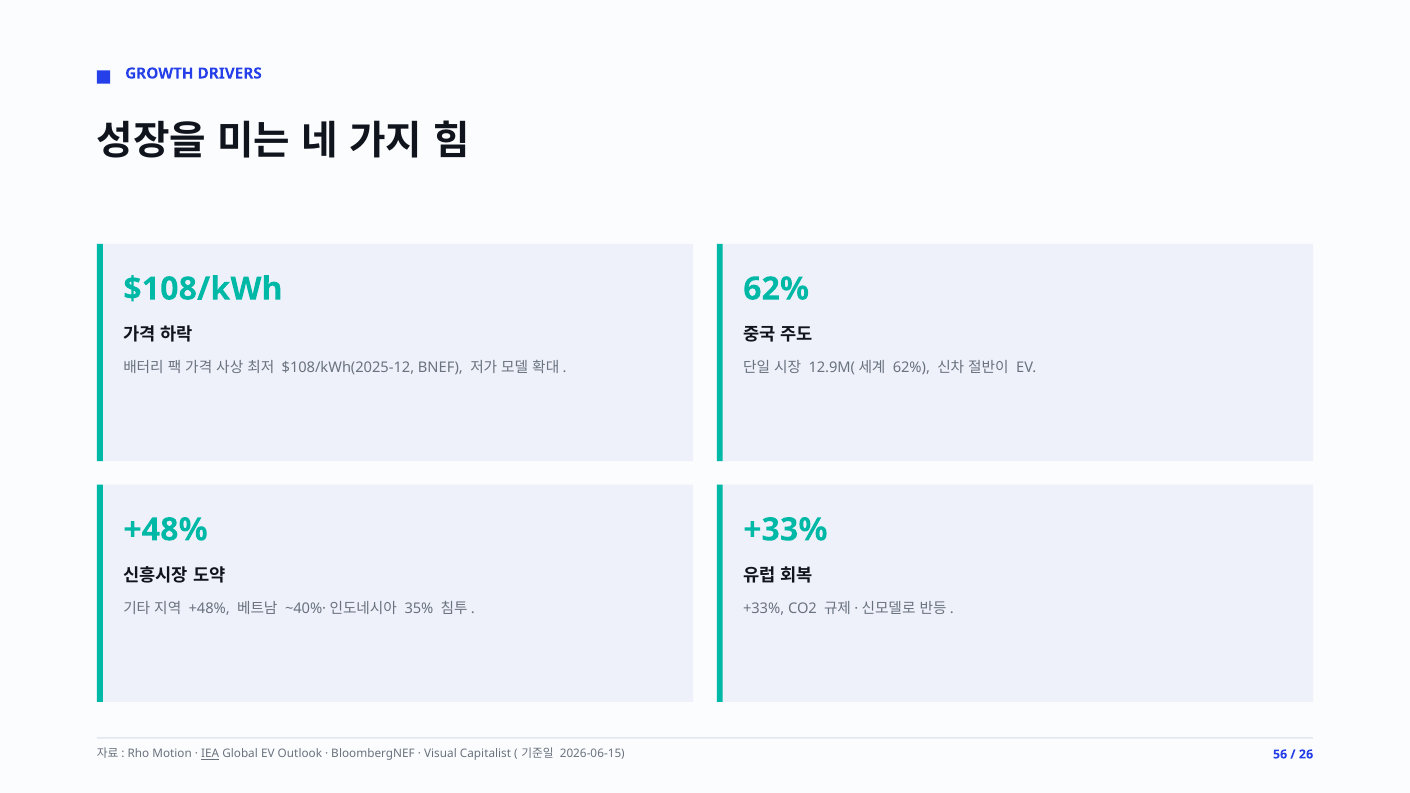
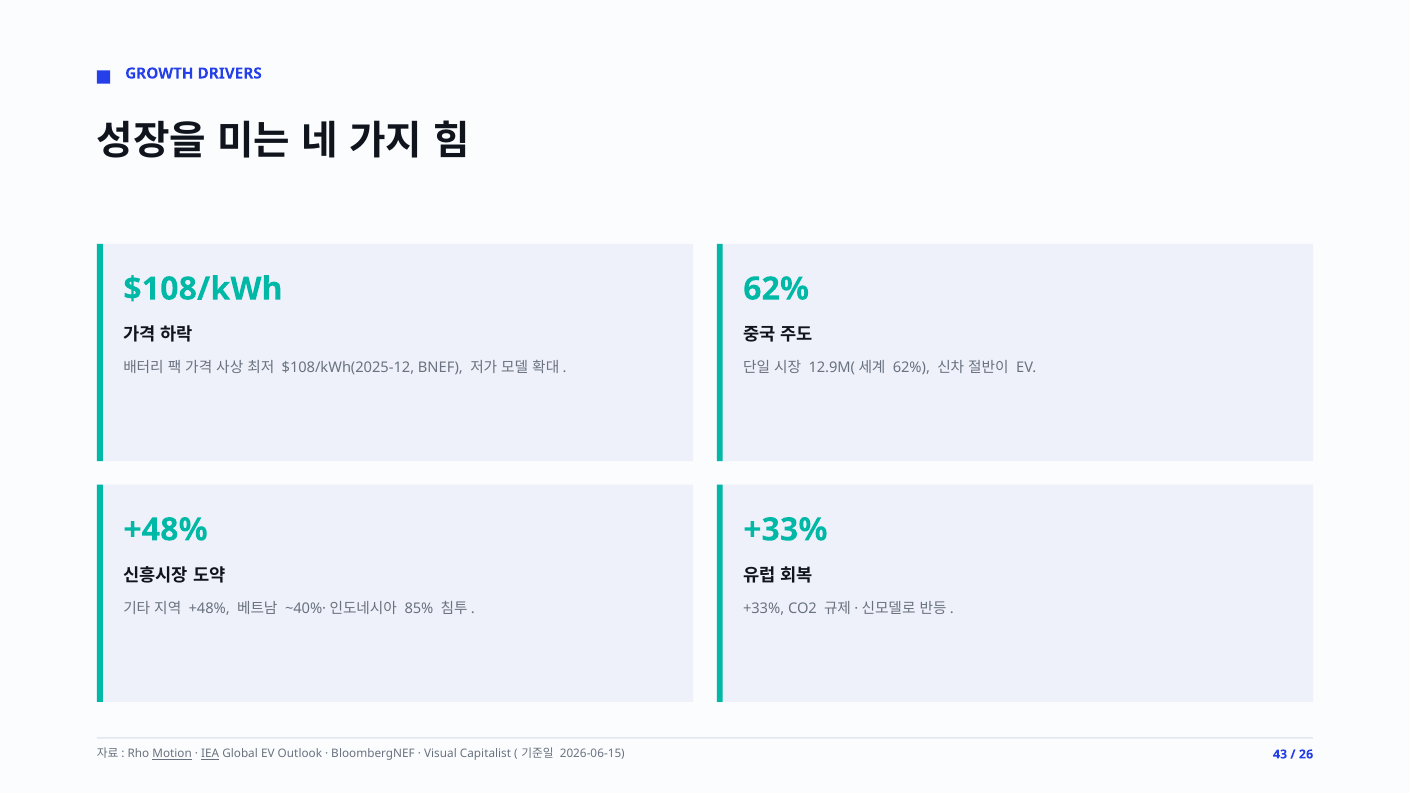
35%: 35% -> 85%
Motion underline: none -> present
56: 56 -> 43
